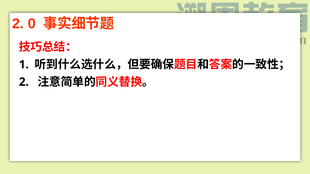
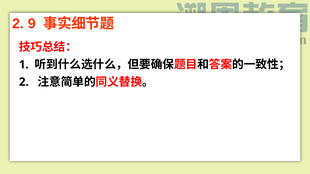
0: 0 -> 9
